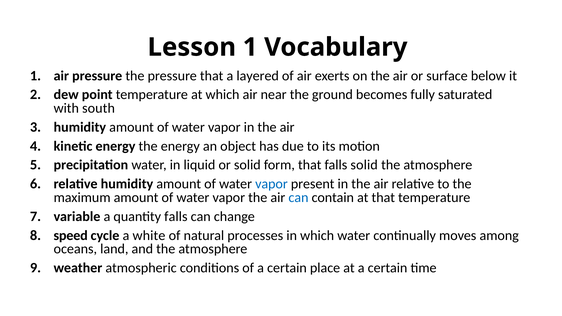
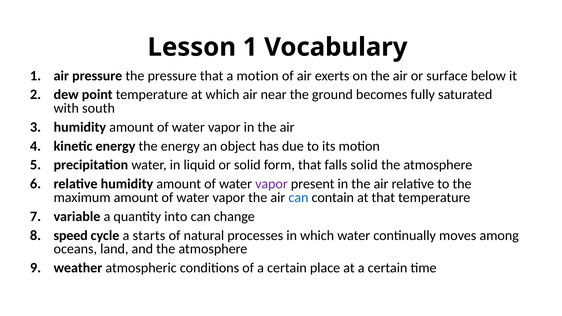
a layered: layered -> motion
vapor at (271, 184) colour: blue -> purple
quantity falls: falls -> into
white: white -> starts
